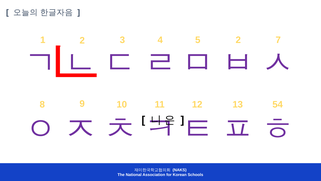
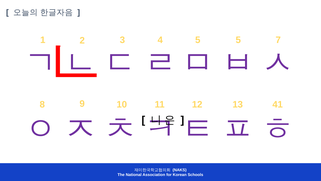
5 2: 2 -> 5
54: 54 -> 41
